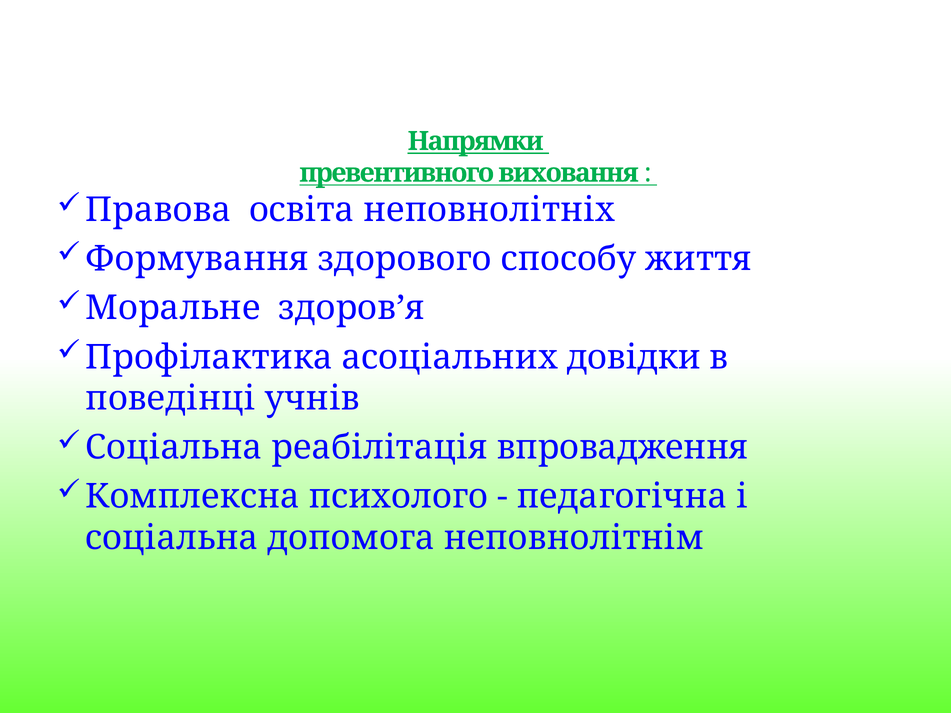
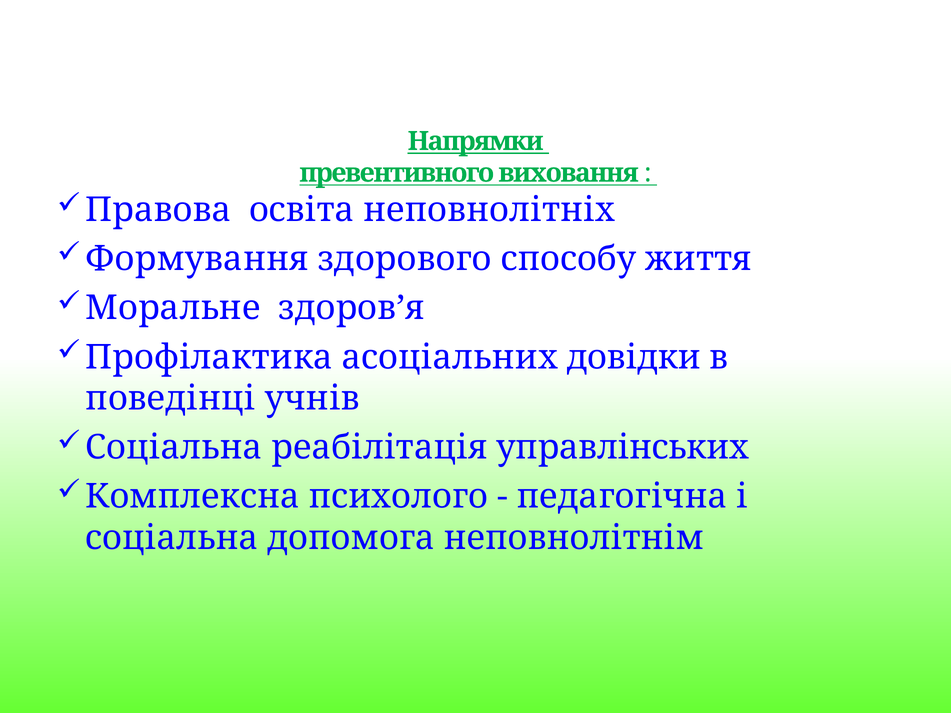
впровадження: впровадження -> управлінських
